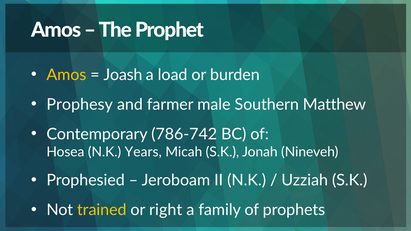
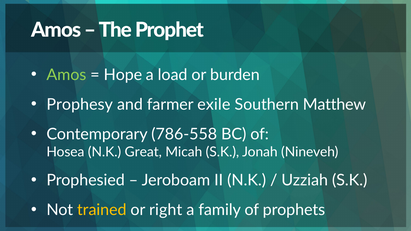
Amos at (66, 75) colour: yellow -> light green
Joash: Joash -> Hope
male: male -> exile
786-742: 786-742 -> 786-558
Years: Years -> Great
